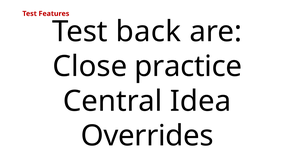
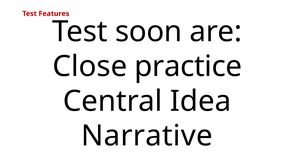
back: back -> soon
Overrides: Overrides -> Narrative
